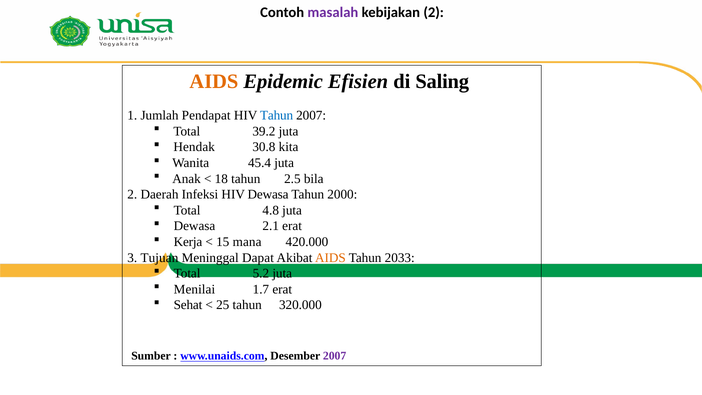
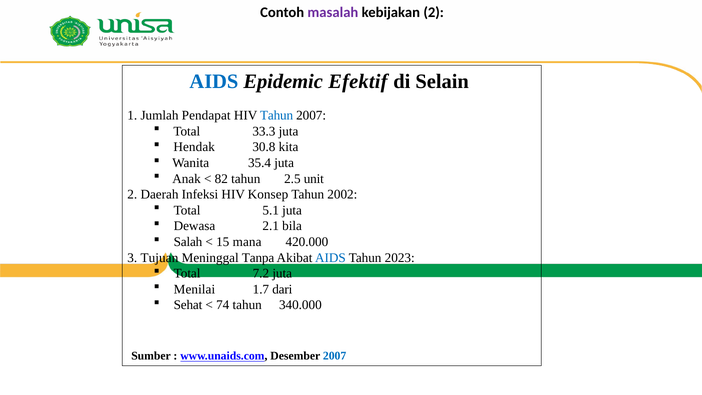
AIDS at (214, 82) colour: orange -> blue
Efisien: Efisien -> Efektif
Saling: Saling -> Selain
39.2: 39.2 -> 33.3
45.4: 45.4 -> 35.4
18: 18 -> 82
bila: bila -> unit
HIV Dewasa: Dewasa -> Konsep
2000: 2000 -> 2002
4.8: 4.8 -> 5.1
2.1 erat: erat -> bila
Kerja: Kerja -> Salah
Dapat: Dapat -> Tanpa
AIDS at (330, 258) colour: orange -> blue
2033: 2033 -> 2023
5.2: 5.2 -> 7.2
1.7 erat: erat -> dari
25: 25 -> 74
320.000: 320.000 -> 340.000
2007 at (335, 356) colour: purple -> blue
